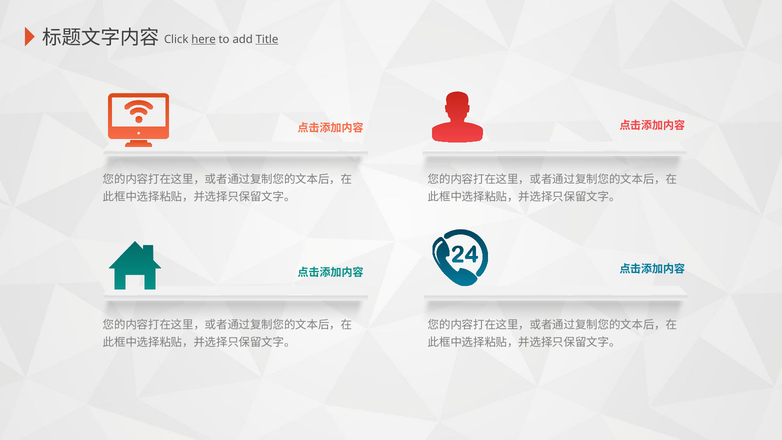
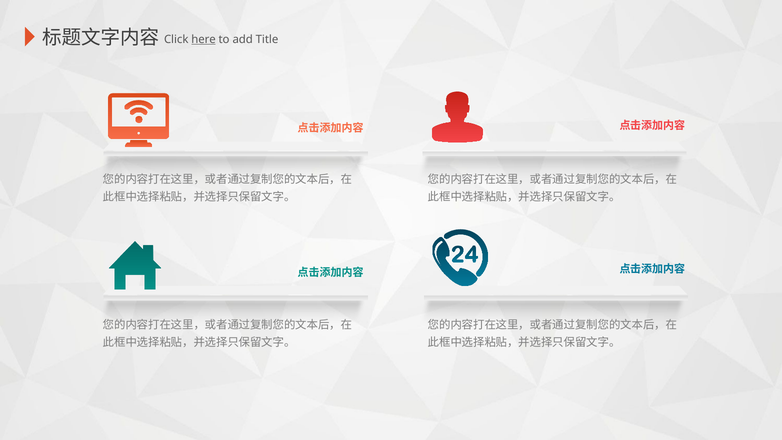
Title underline: present -> none
